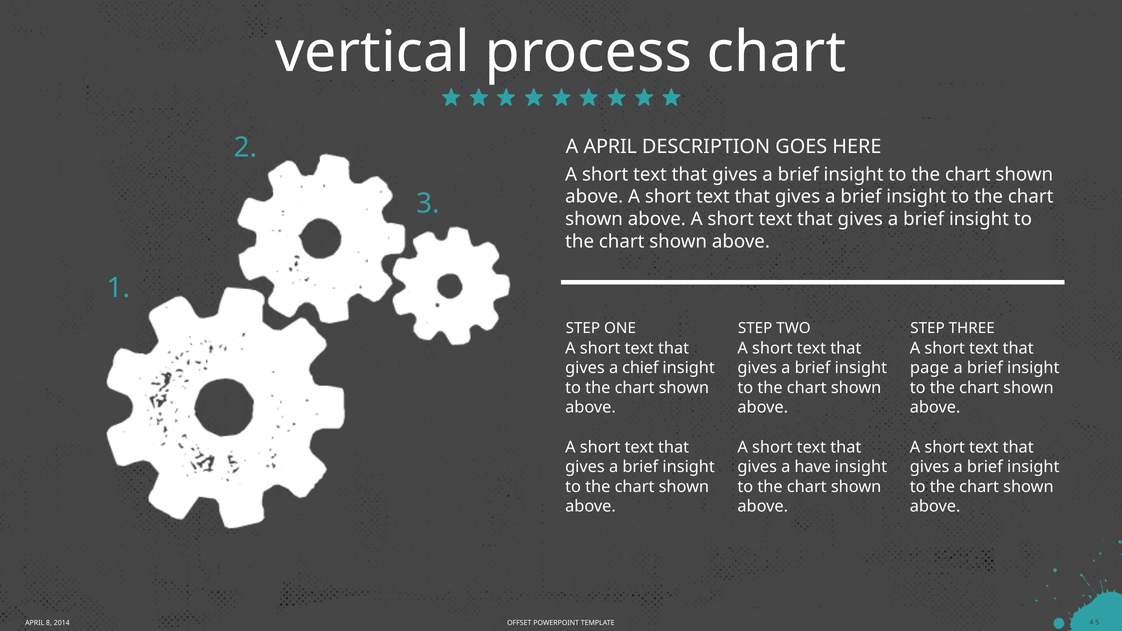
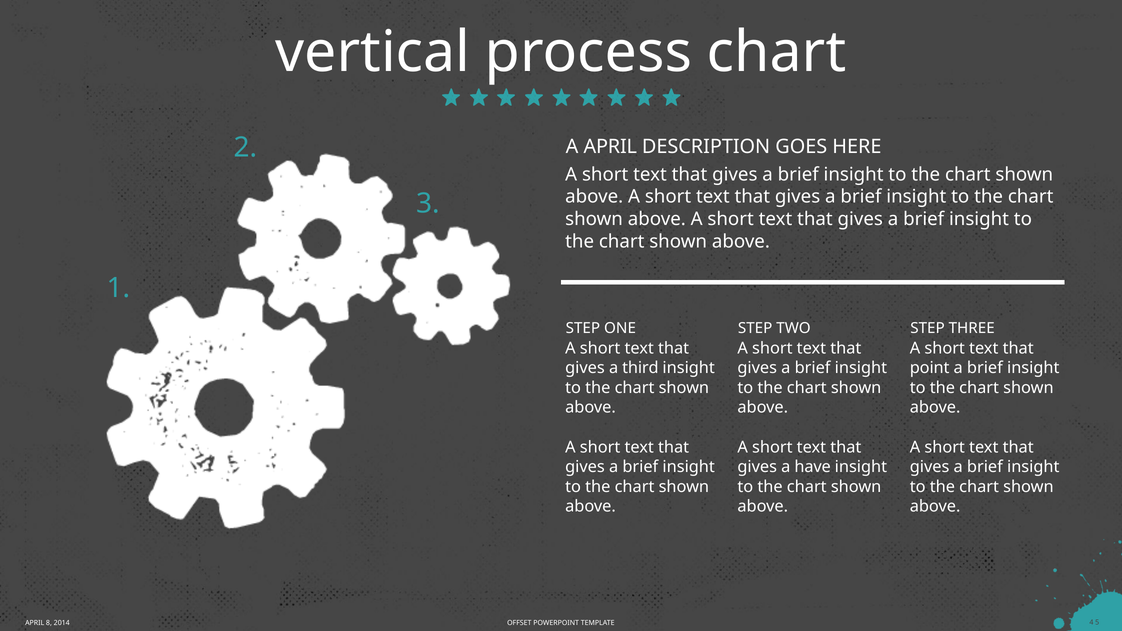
chief: chief -> third
page: page -> point
